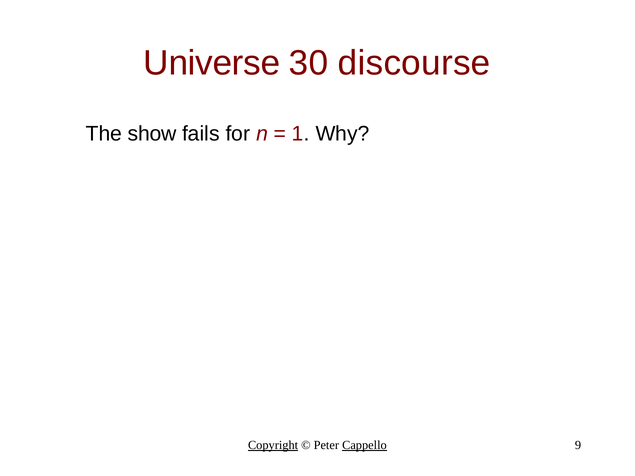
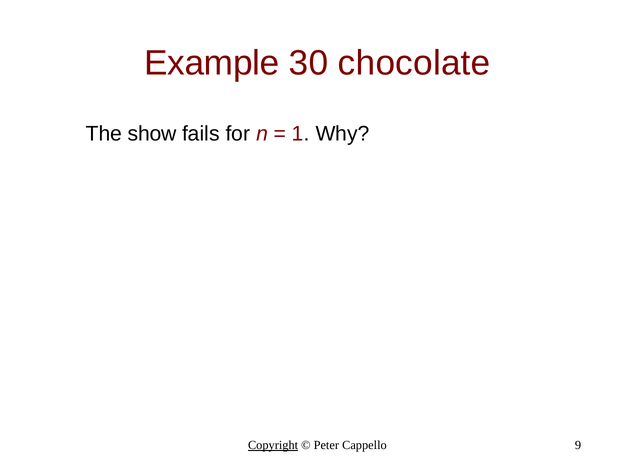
Universe: Universe -> Example
discourse: discourse -> chocolate
Cappello underline: present -> none
